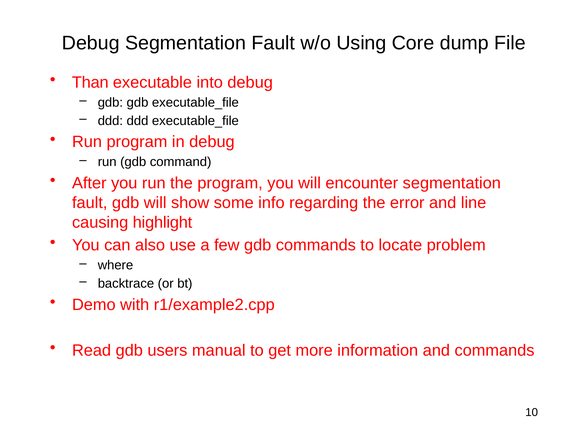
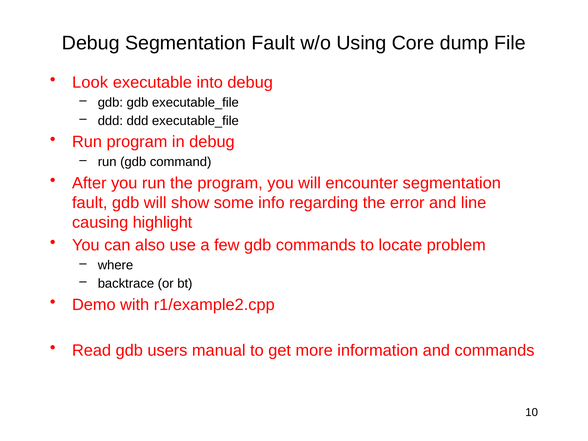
Than: Than -> Look
